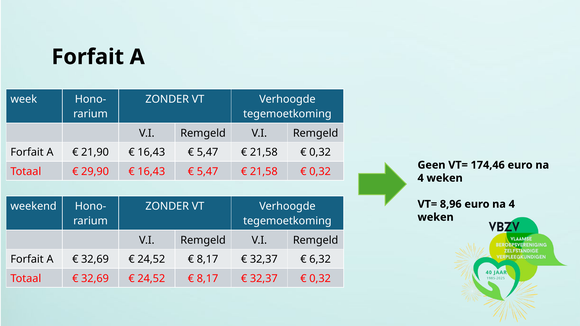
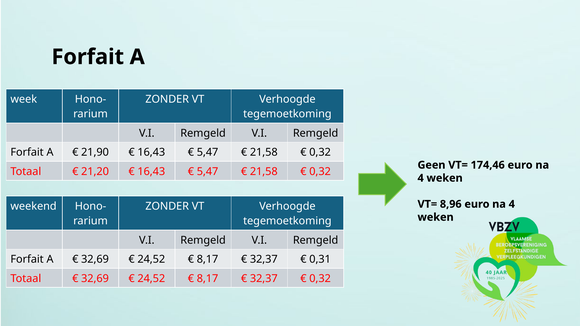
29,90: 29,90 -> 21,20
6,32: 6,32 -> 0,31
